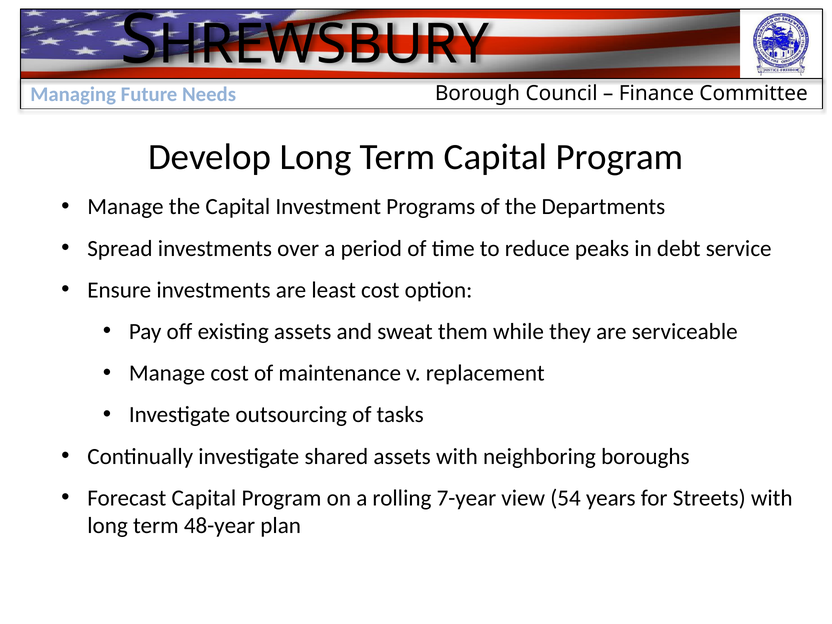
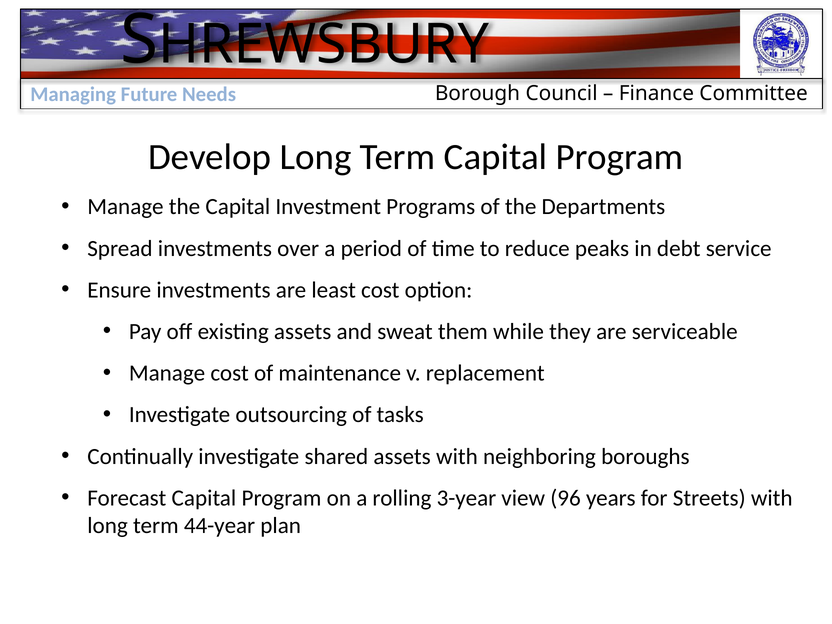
7-year: 7-year -> 3-year
54: 54 -> 96
48-year: 48-year -> 44-year
